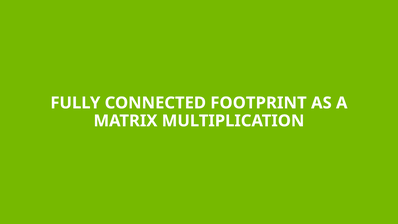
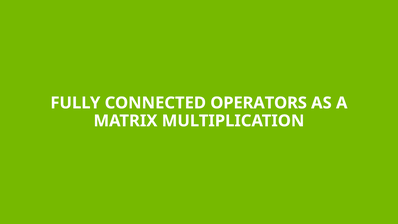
FOOTPRINT: FOOTPRINT -> OPERATORS
